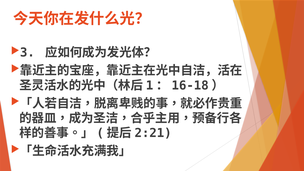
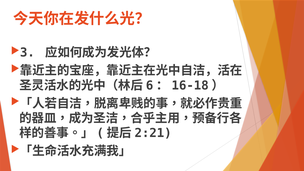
1: 1 -> 6
